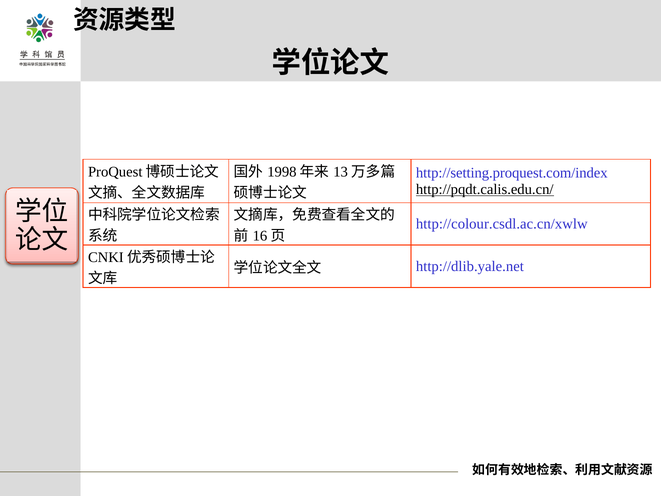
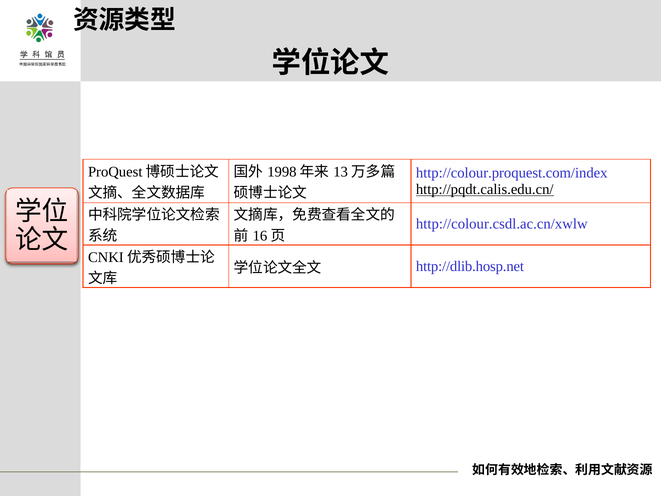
http://setting.proquest.com/index: http://setting.proquest.com/index -> http://colour.proquest.com/index
http://dlib.yale.net: http://dlib.yale.net -> http://dlib.hosp.net
